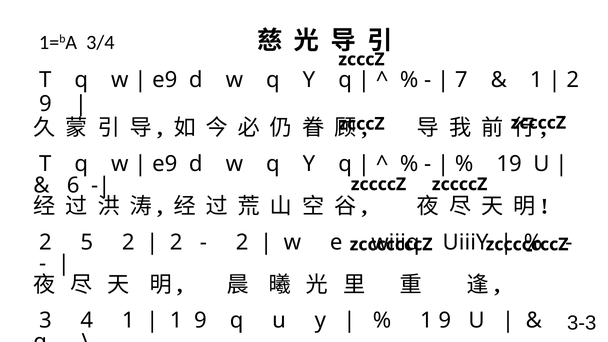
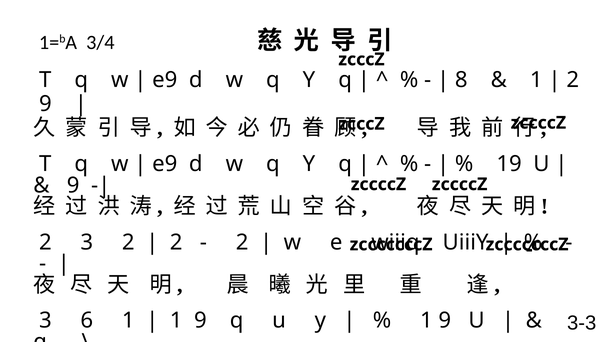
7: 7 -> 8
6 at (73, 185): 6 -> 9
2 5: 5 -> 3
4: 4 -> 6
